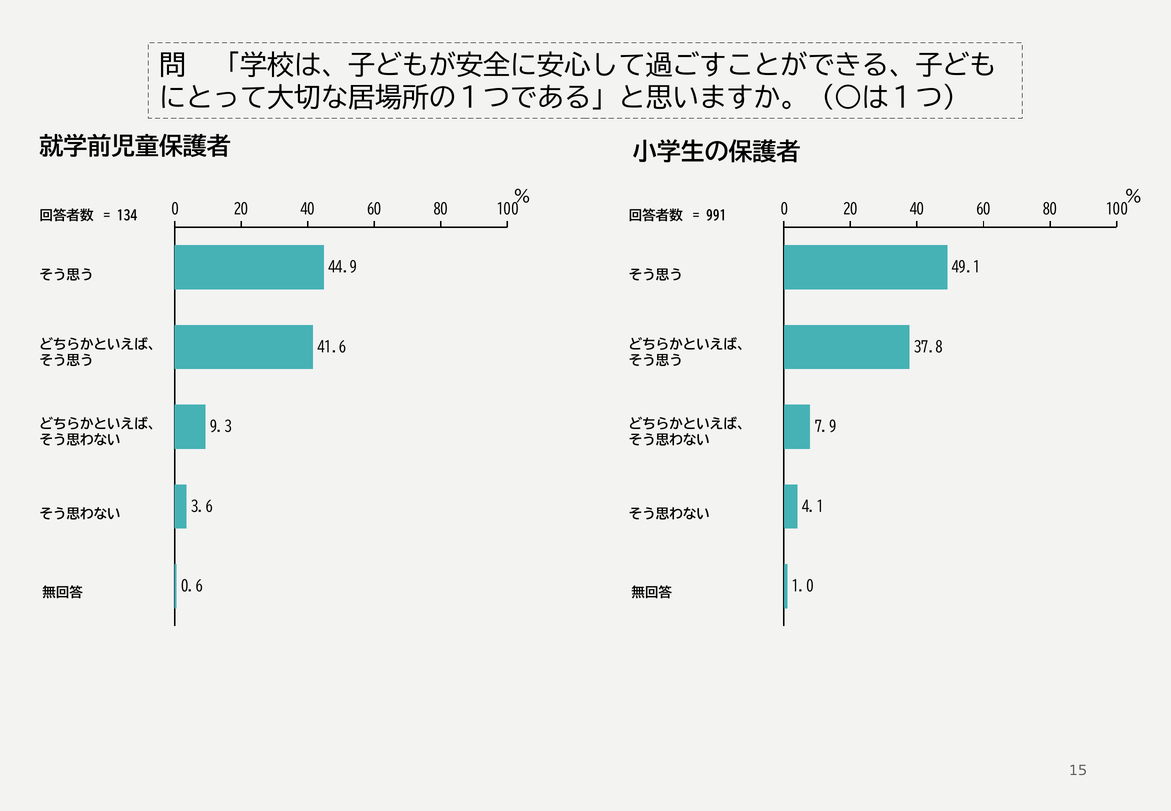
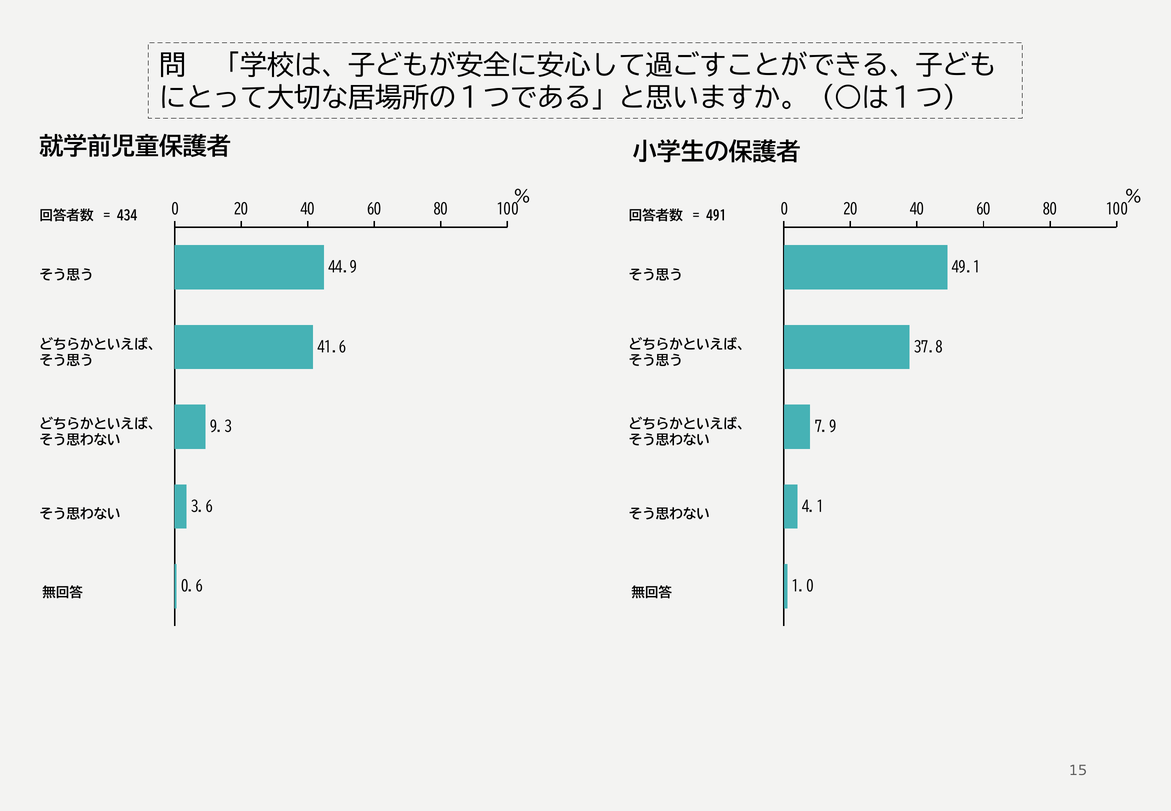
134: 134 -> 434
991: 991 -> 491
